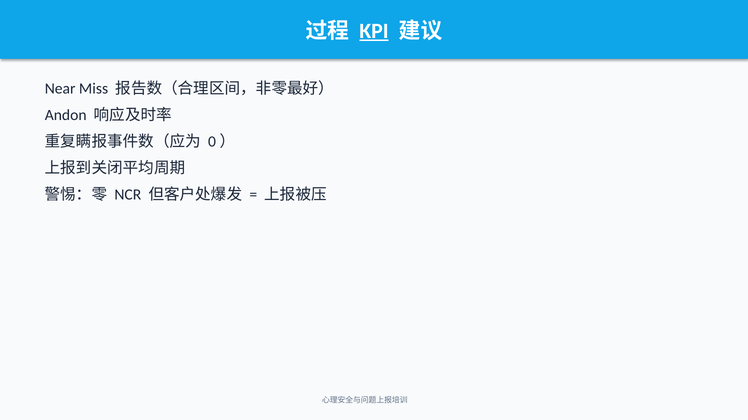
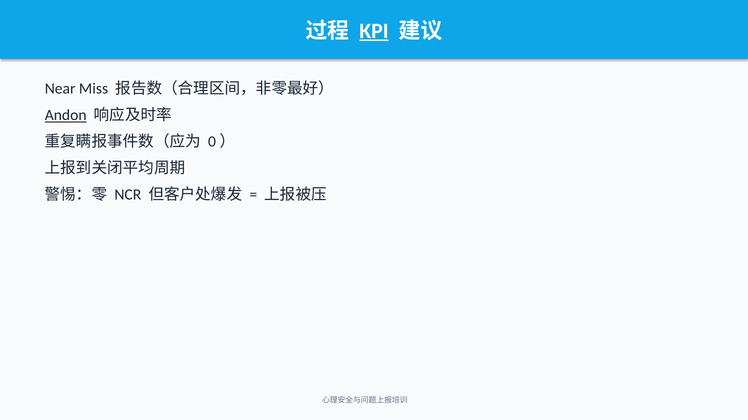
Andon underline: none -> present
